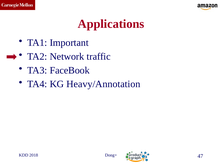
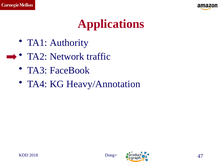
Important: Important -> Authority
